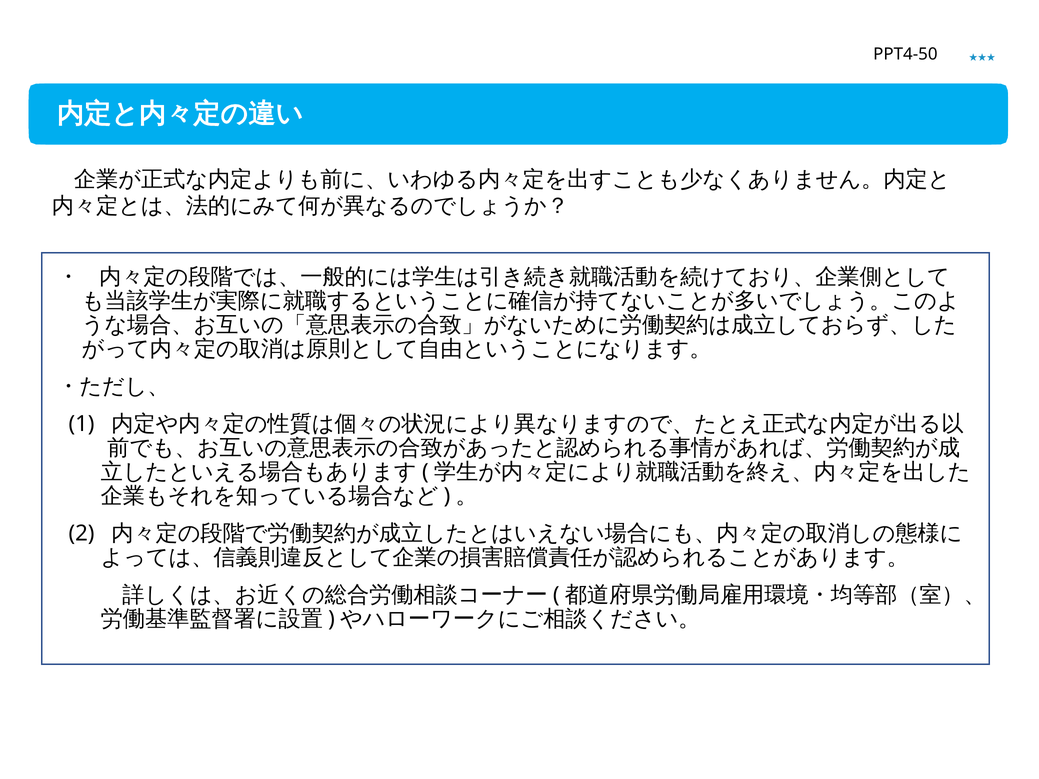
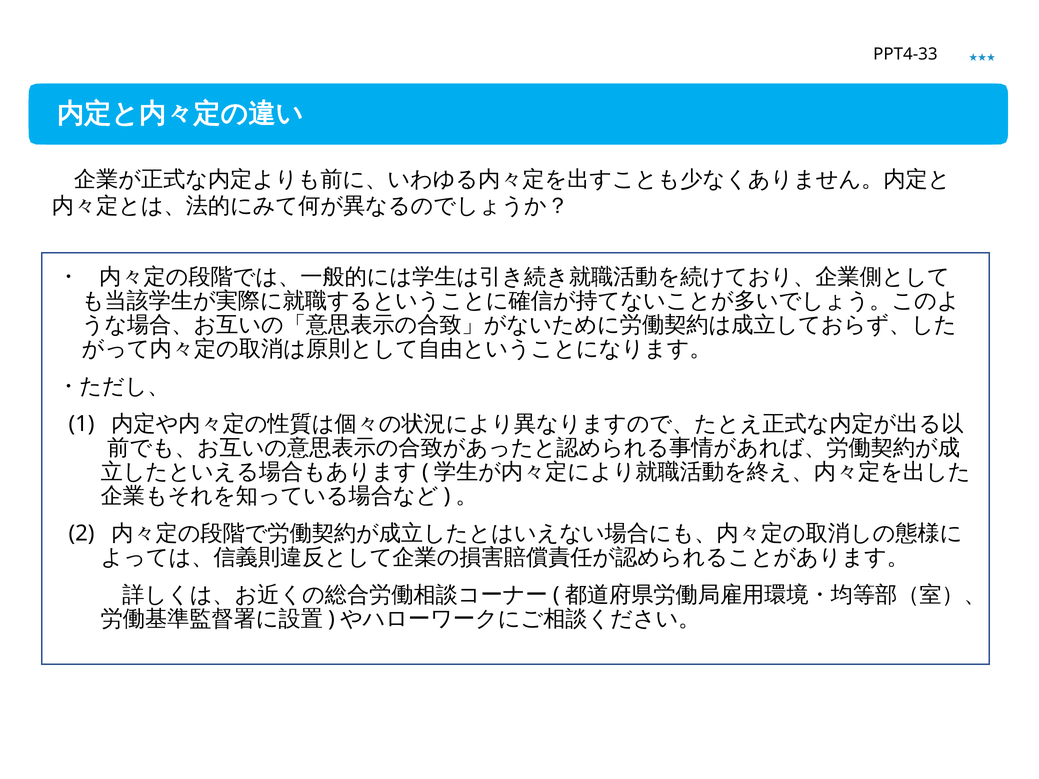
PPT4-50: PPT4-50 -> PPT4-33
